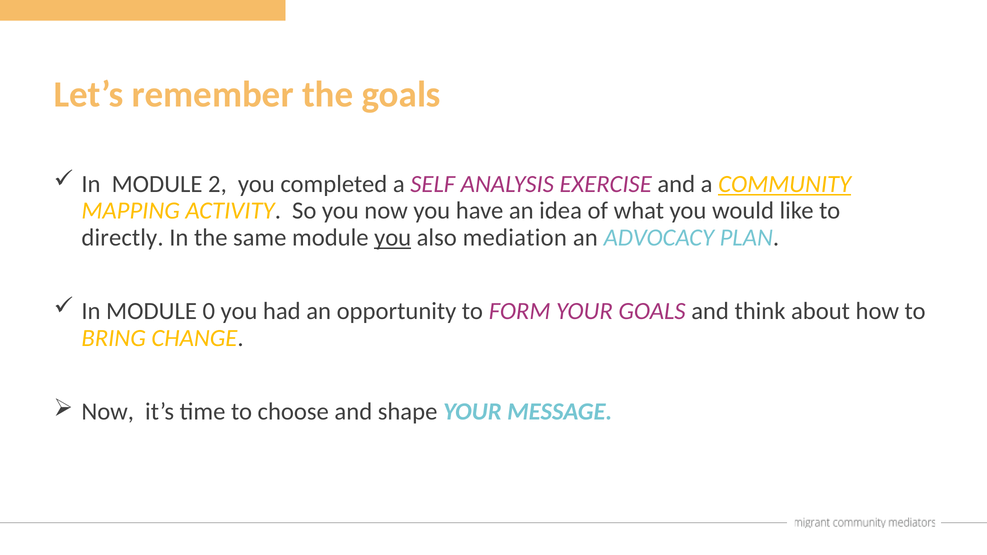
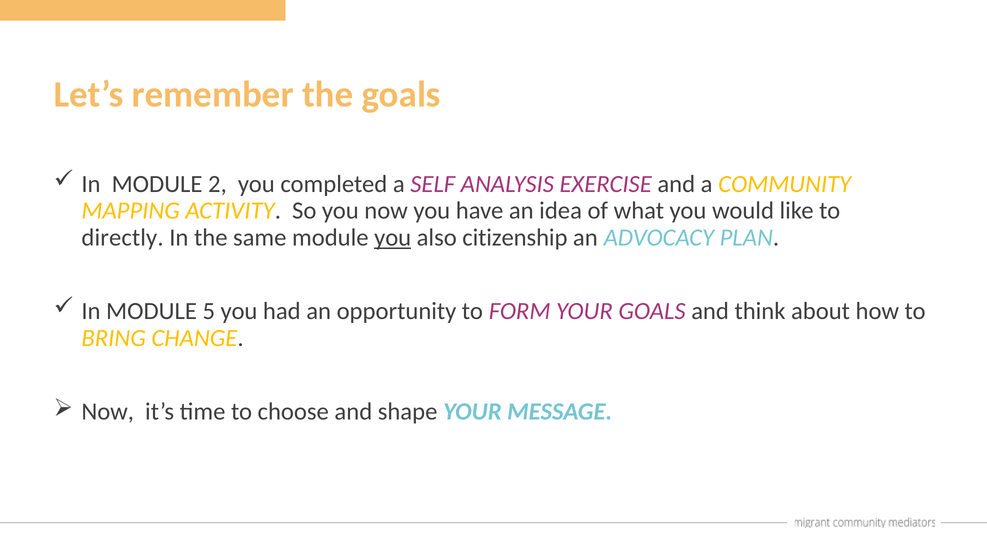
COMMUNITY underline: present -> none
mediation: mediation -> citizenship
0: 0 -> 5
